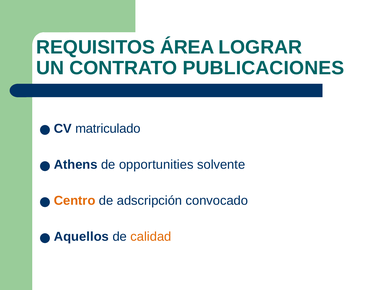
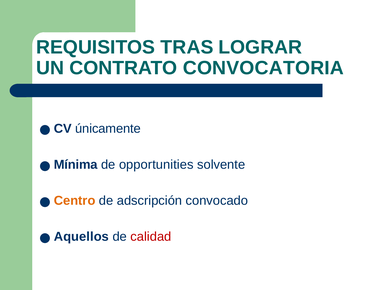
ÁREA: ÁREA -> TRAS
PUBLICACIONES: PUBLICACIONES -> CONVOCATORIA
matriculado: matriculado -> únicamente
Athens: Athens -> Mínima
calidad colour: orange -> red
